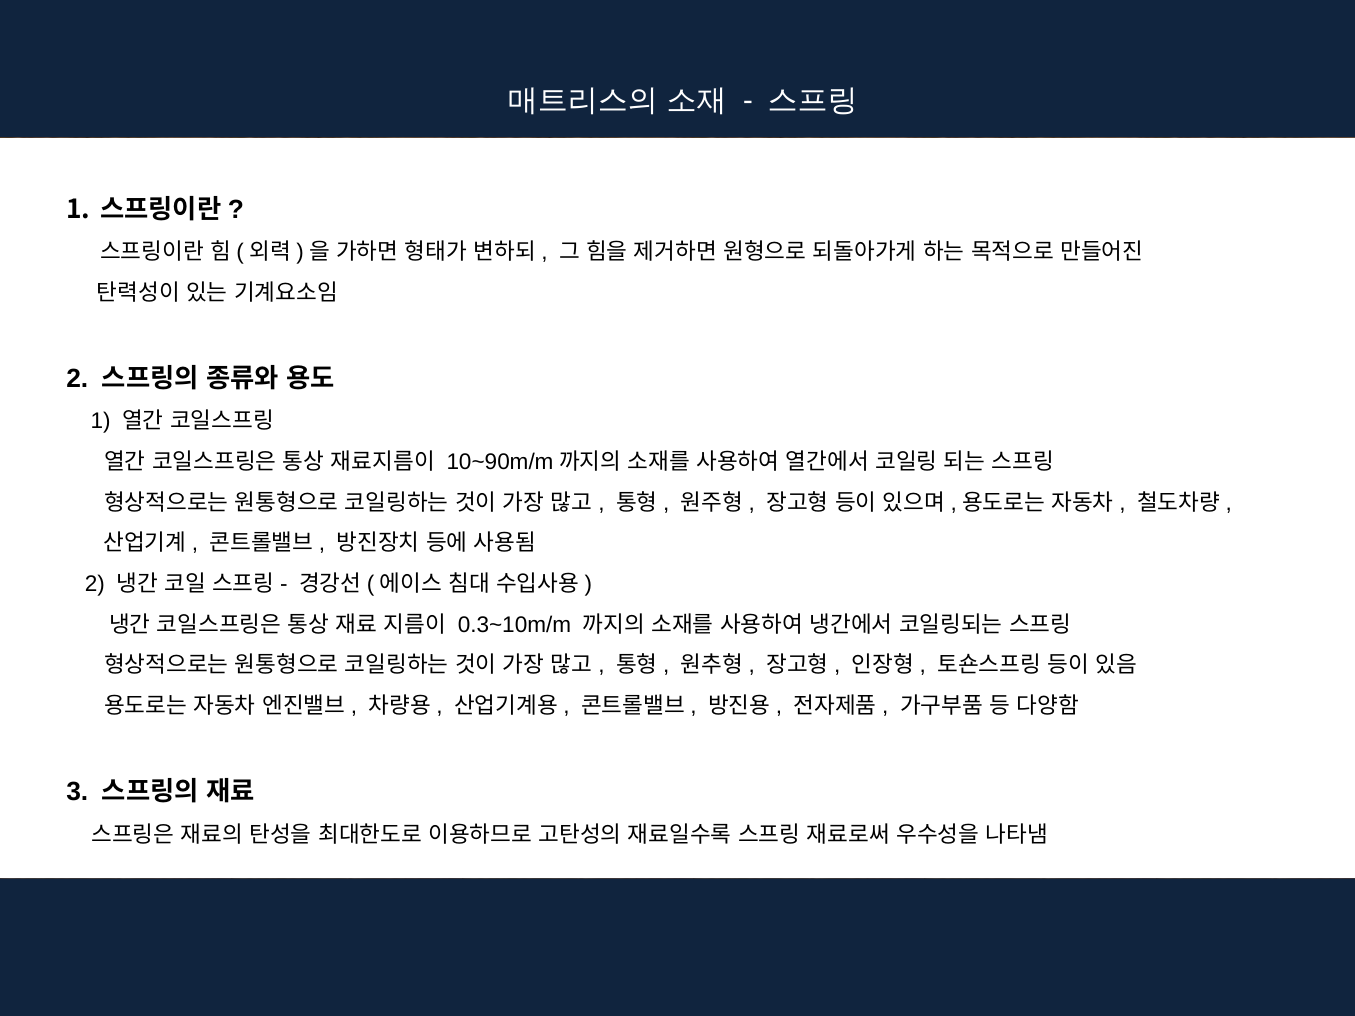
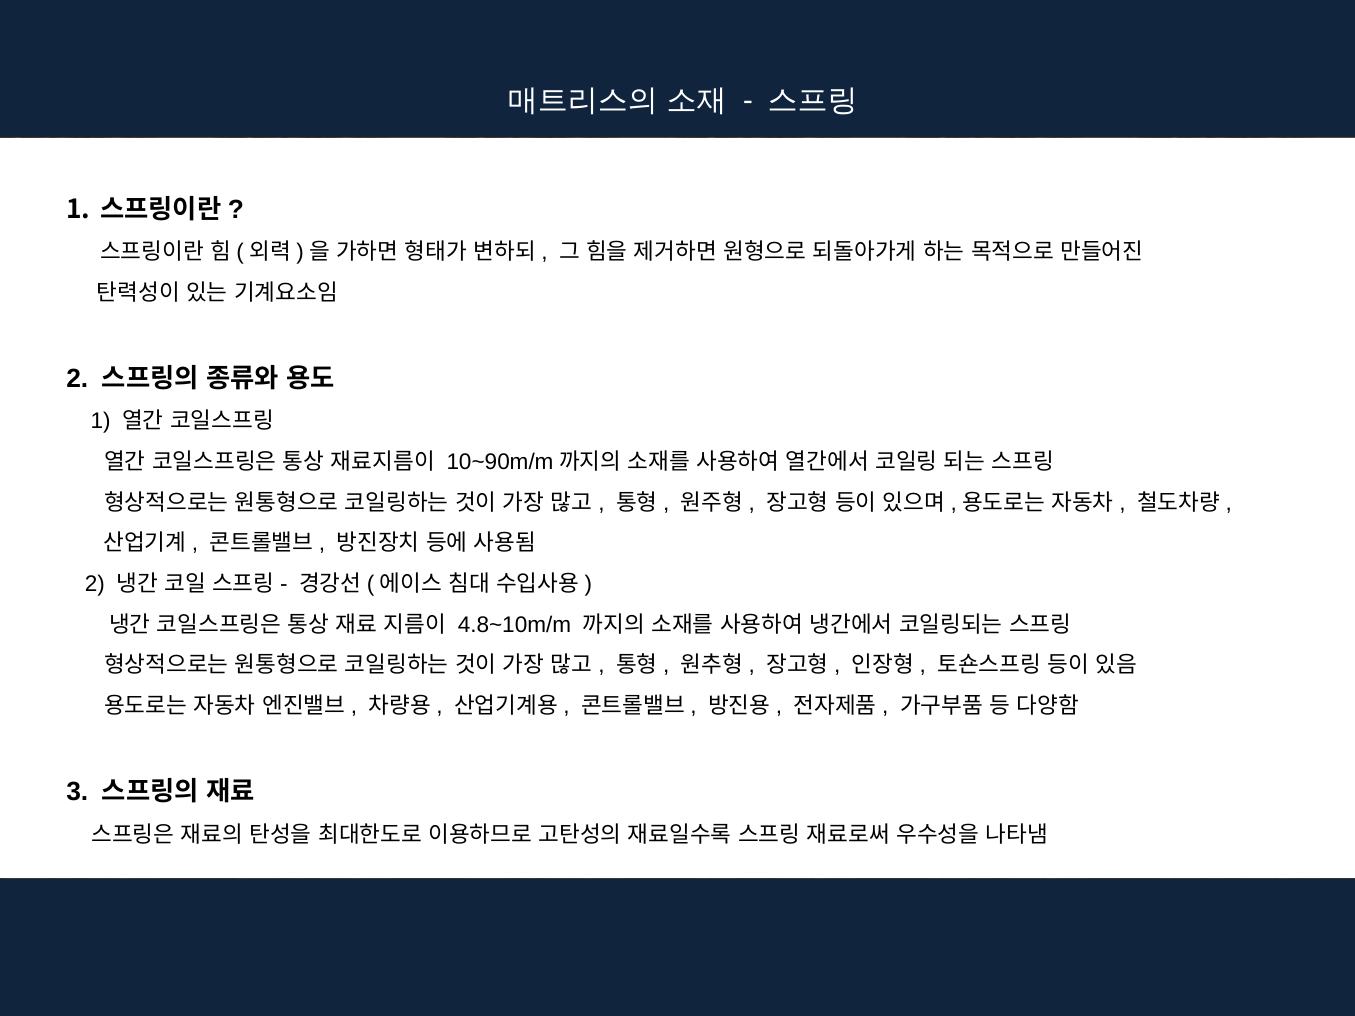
0.3~10m/m: 0.3~10m/m -> 4.8~10m/m
